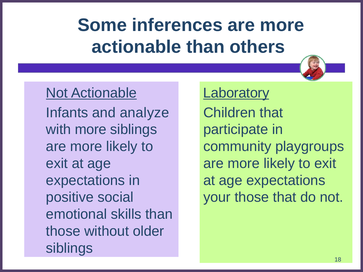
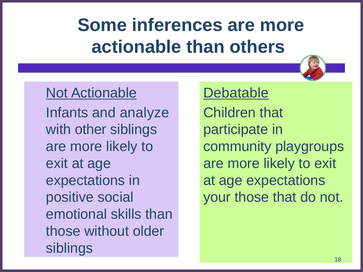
Laboratory: Laboratory -> Debatable
with more: more -> other
